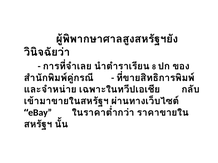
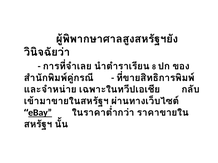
eBay underline: none -> present
